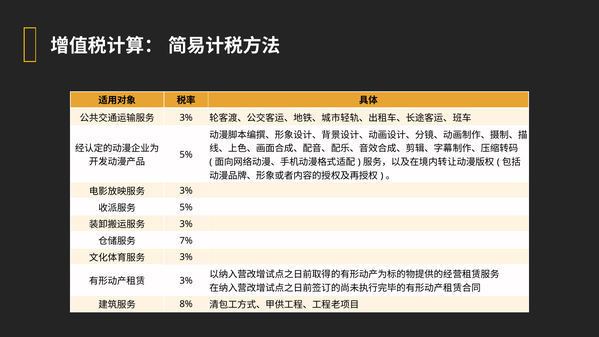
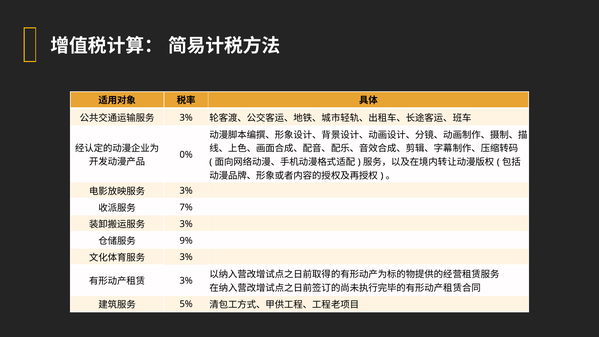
5% at (186, 155): 5% -> 0%
5% at (186, 207): 5% -> 7%
7%: 7% -> 9%
8%: 8% -> 5%
